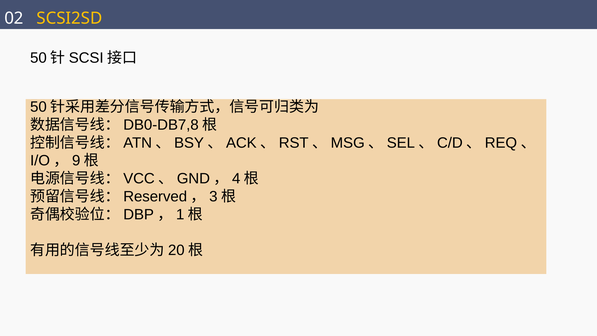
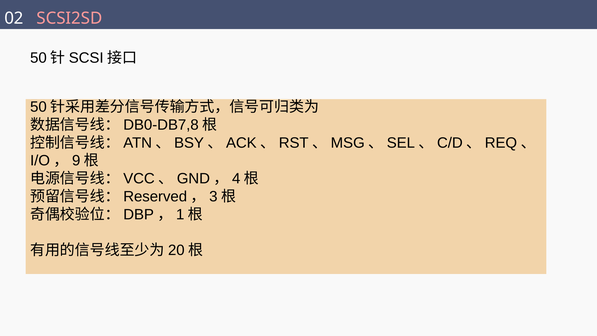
SCSI2SD colour: yellow -> pink
